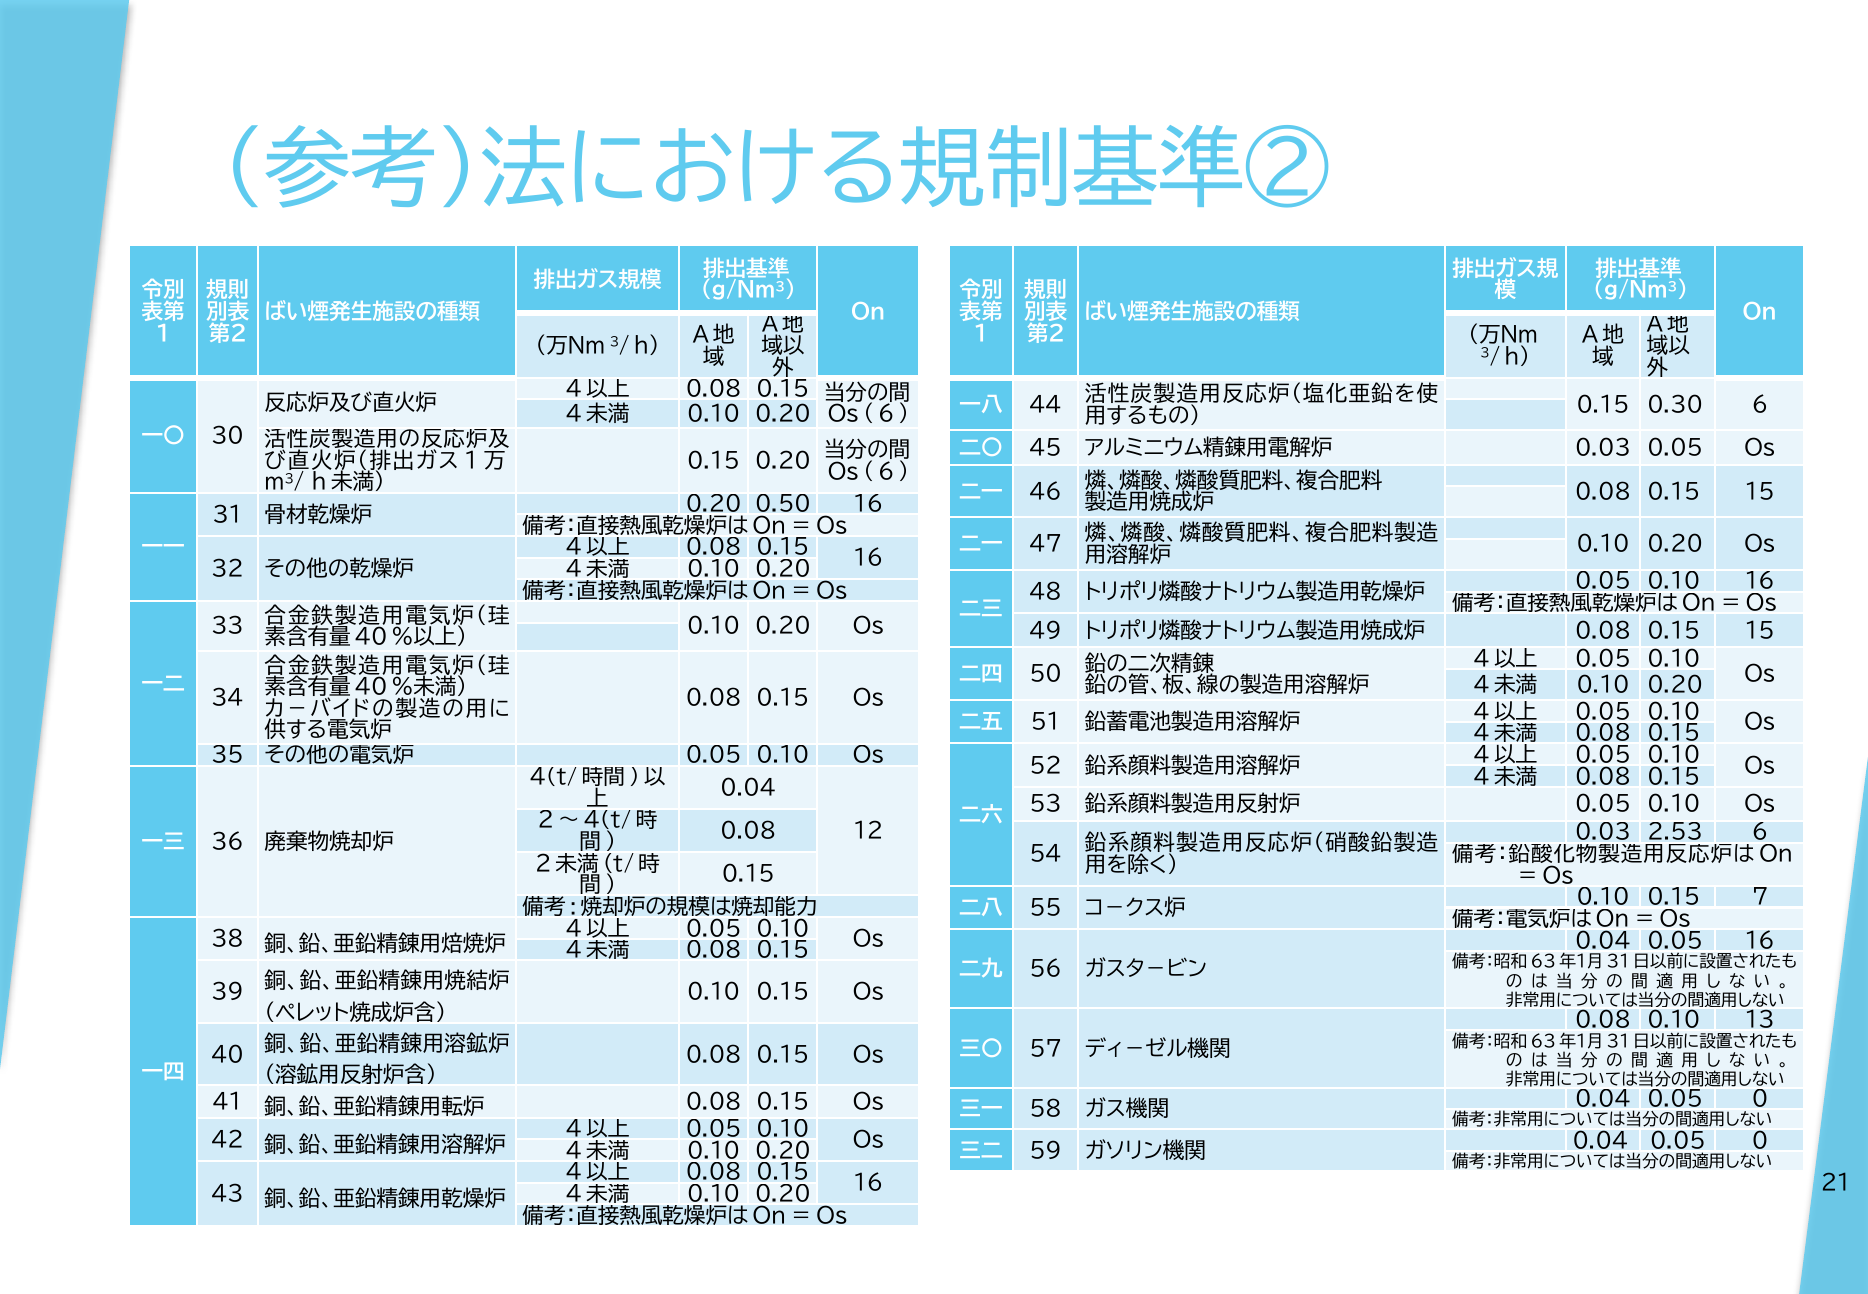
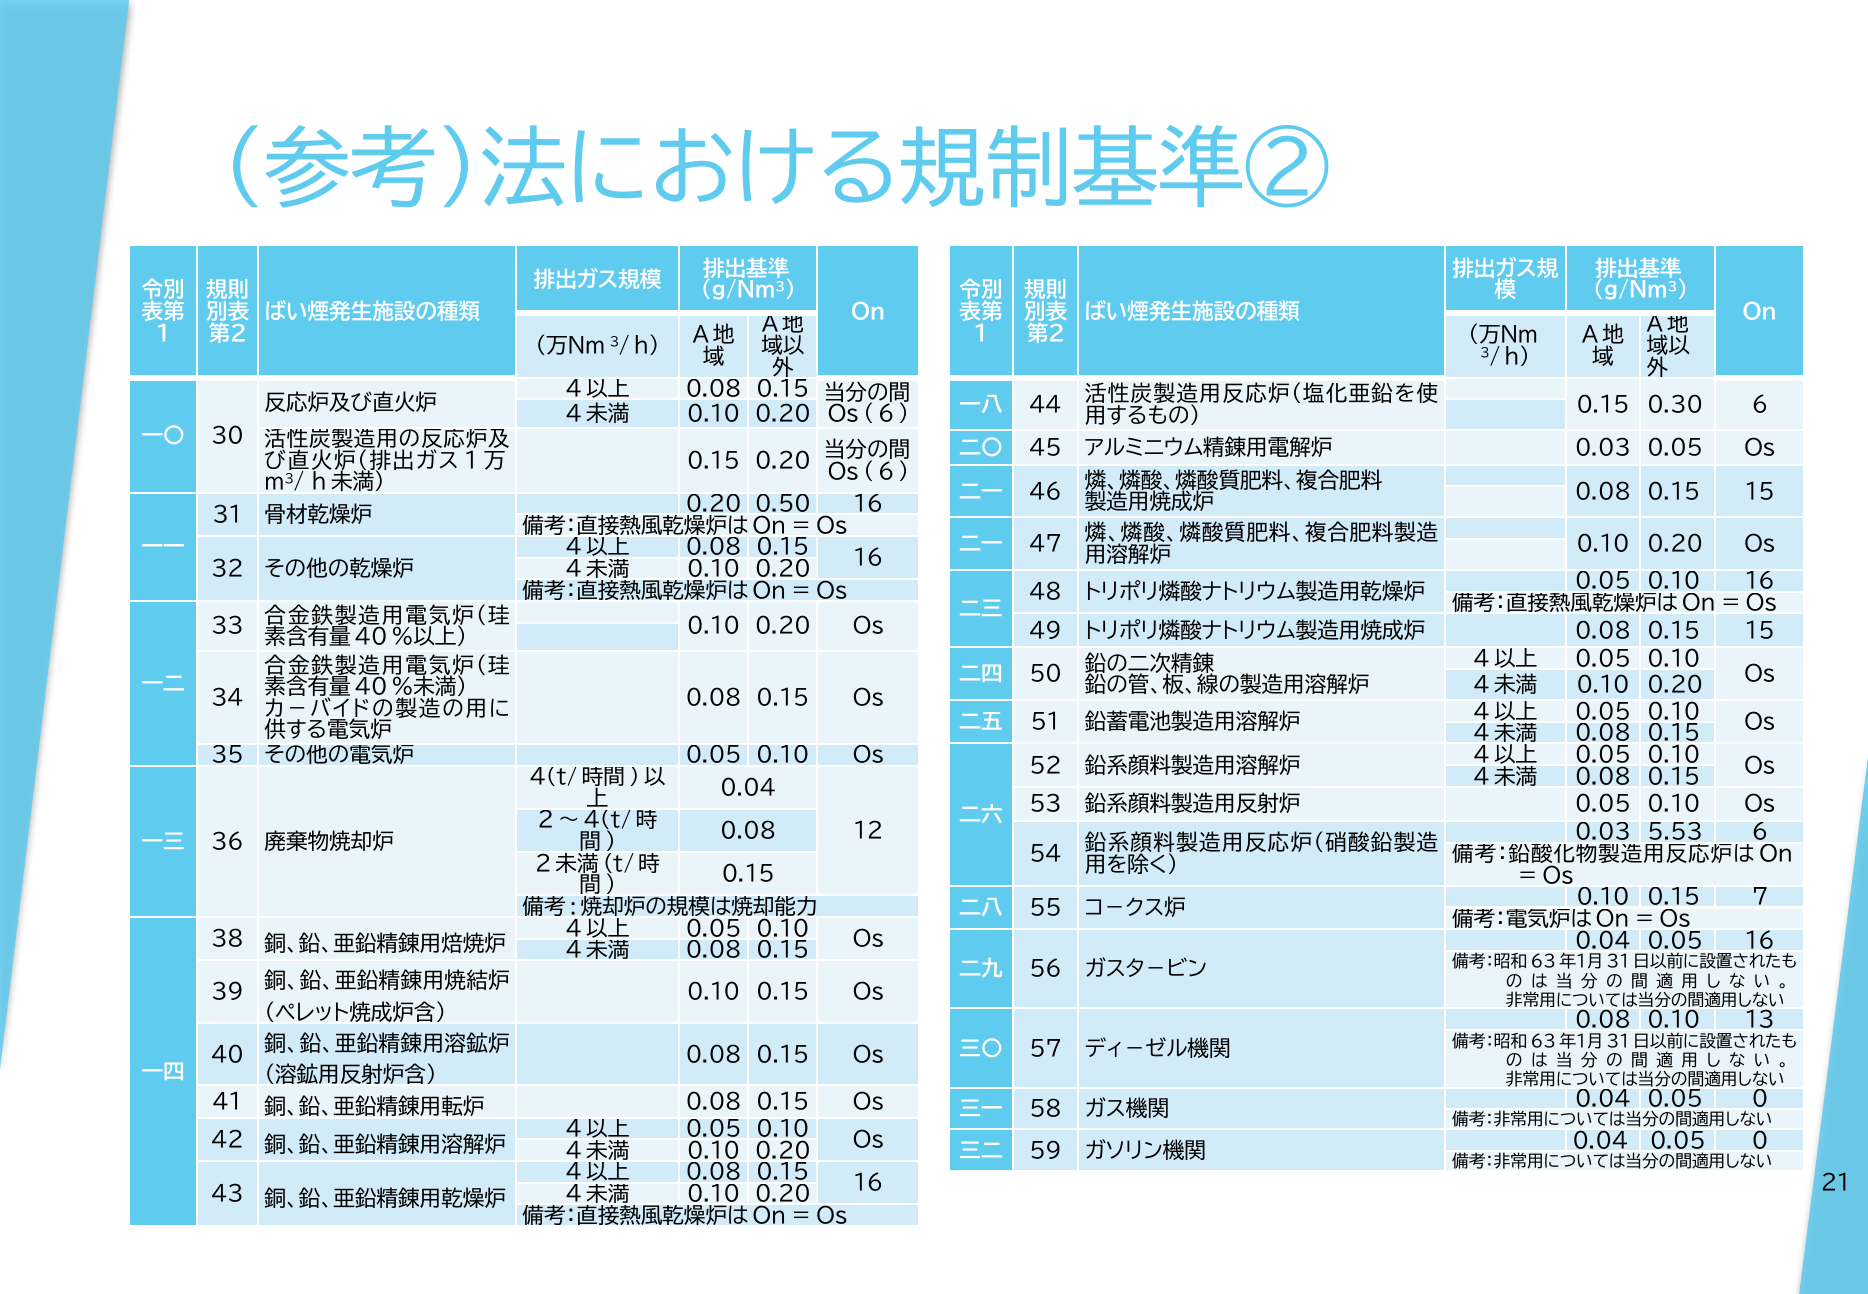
2.53: 2.53 -> 5.53
